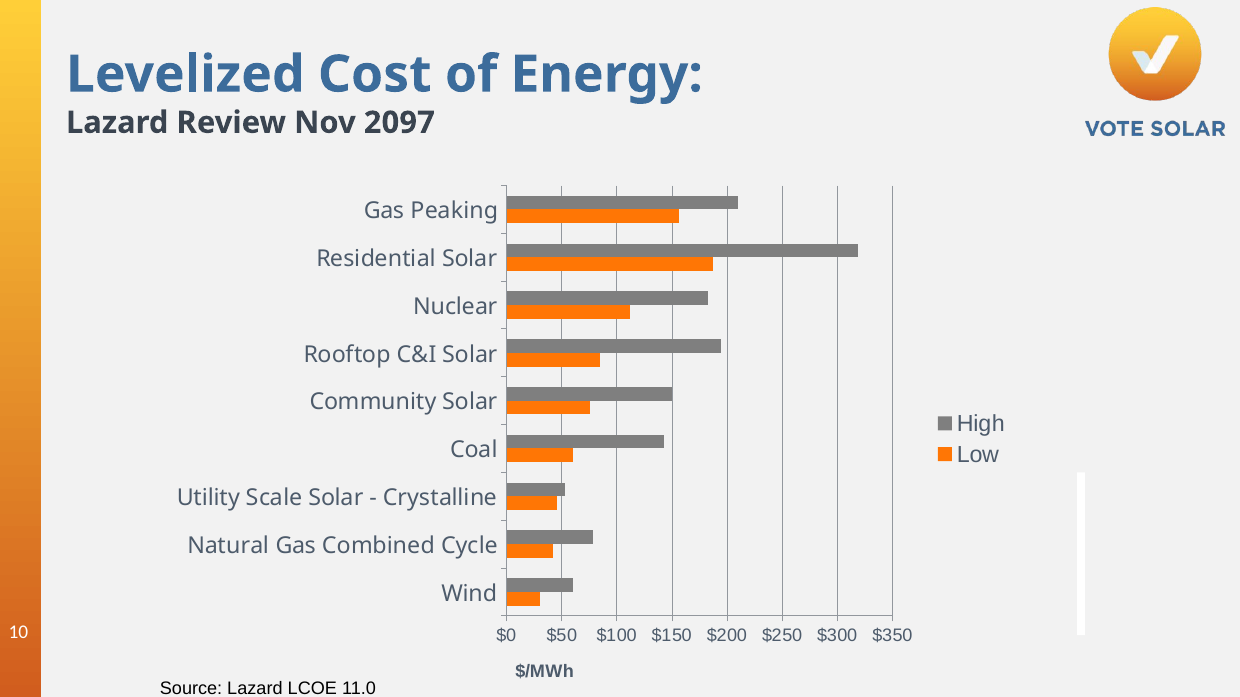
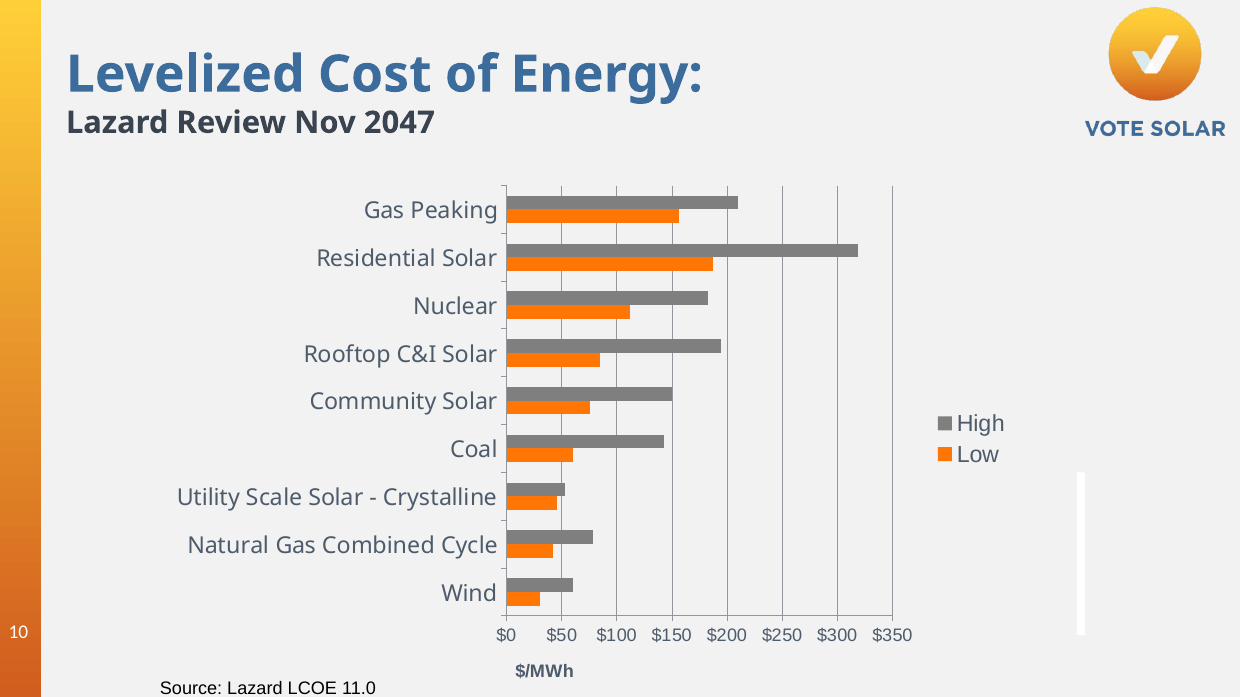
2097: 2097 -> 2047
